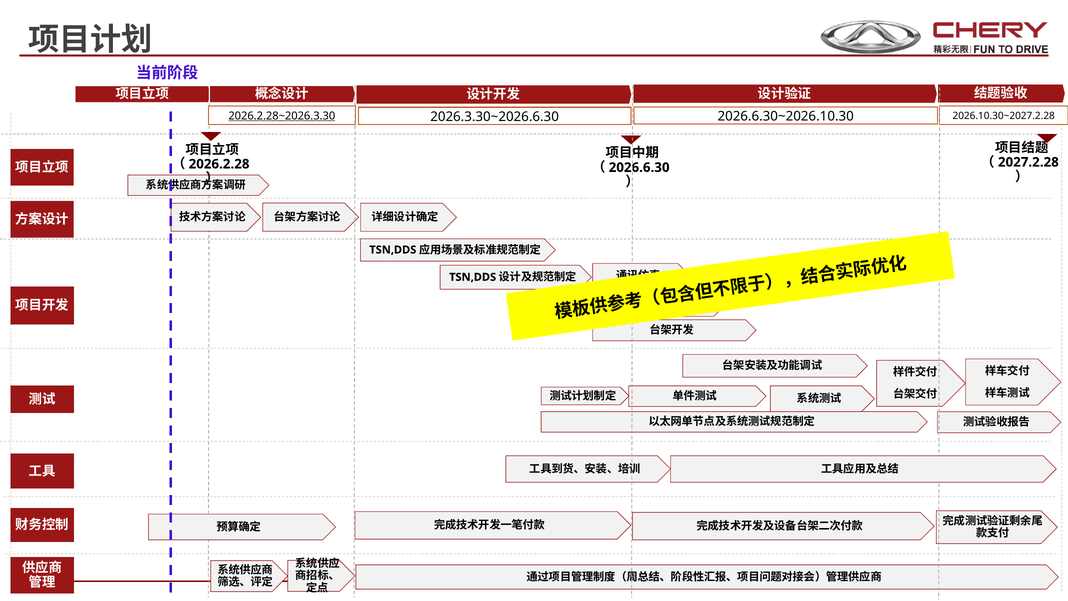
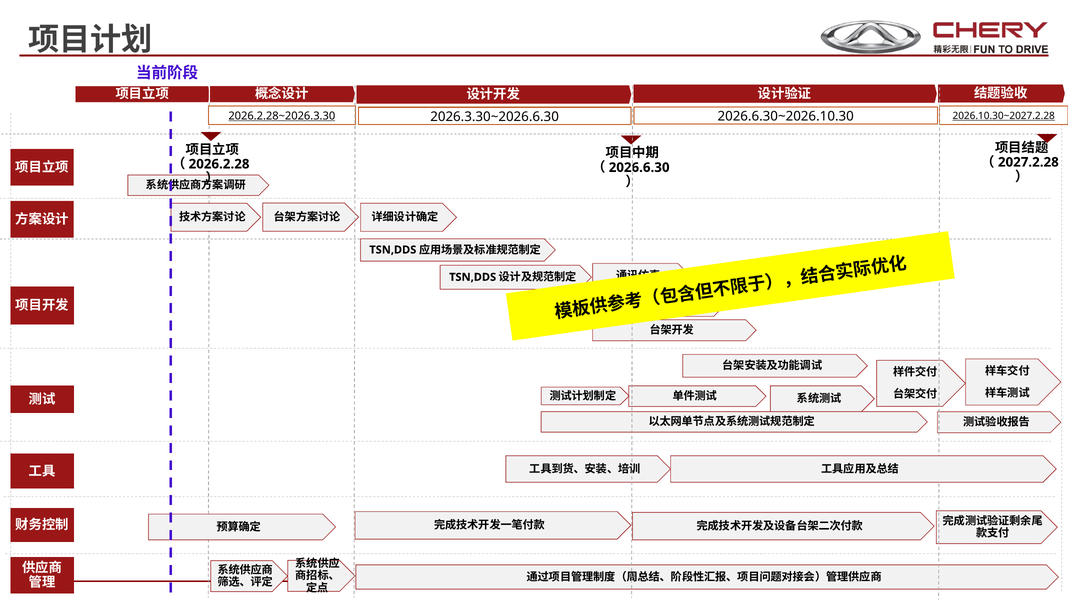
2026.10.30~2027.2.28 underline: none -> present
